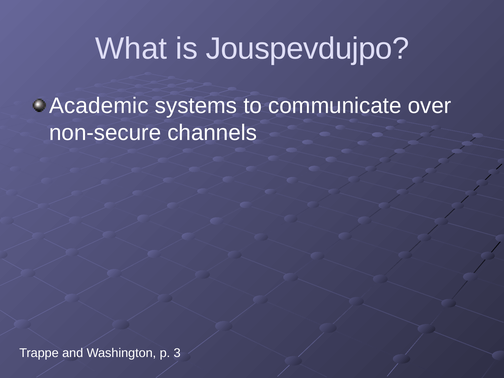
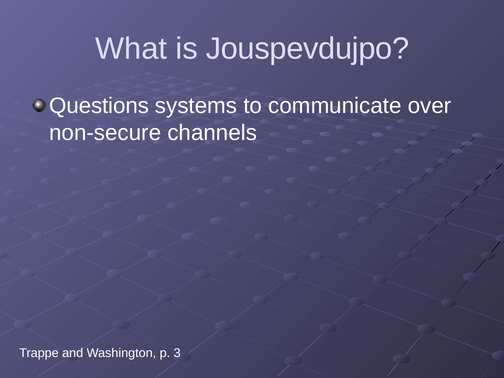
Academic: Academic -> Questions
